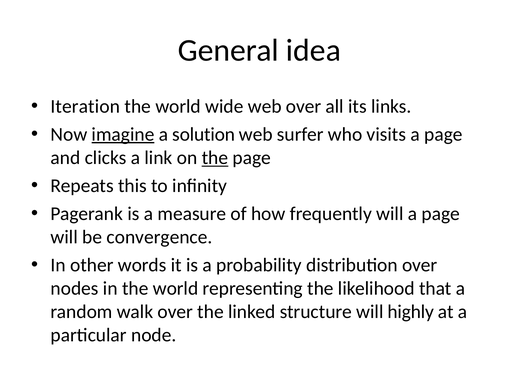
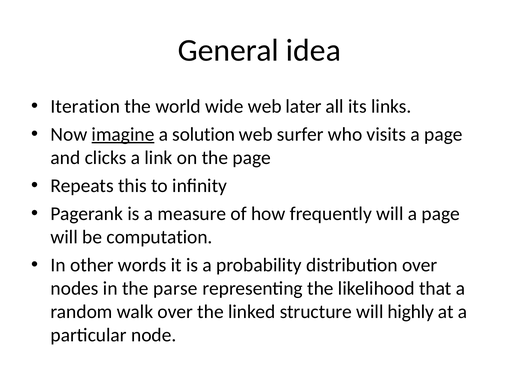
web over: over -> later
the at (215, 158) underline: present -> none
convergence: convergence -> computation
in the world: world -> parse
